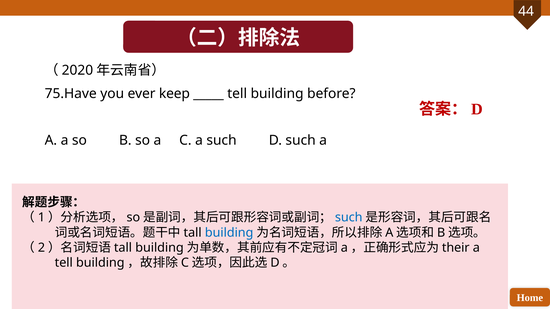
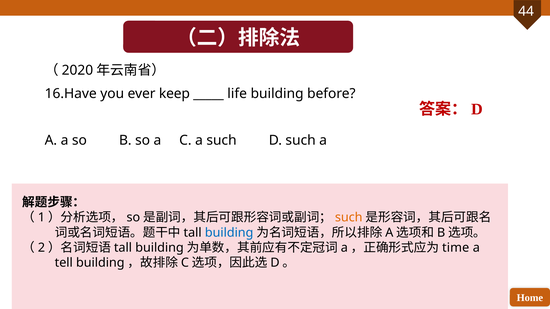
75.Have: 75.Have -> 16.Have
tell at (237, 94): tell -> life
such at (349, 218) colour: blue -> orange
their: their -> time
